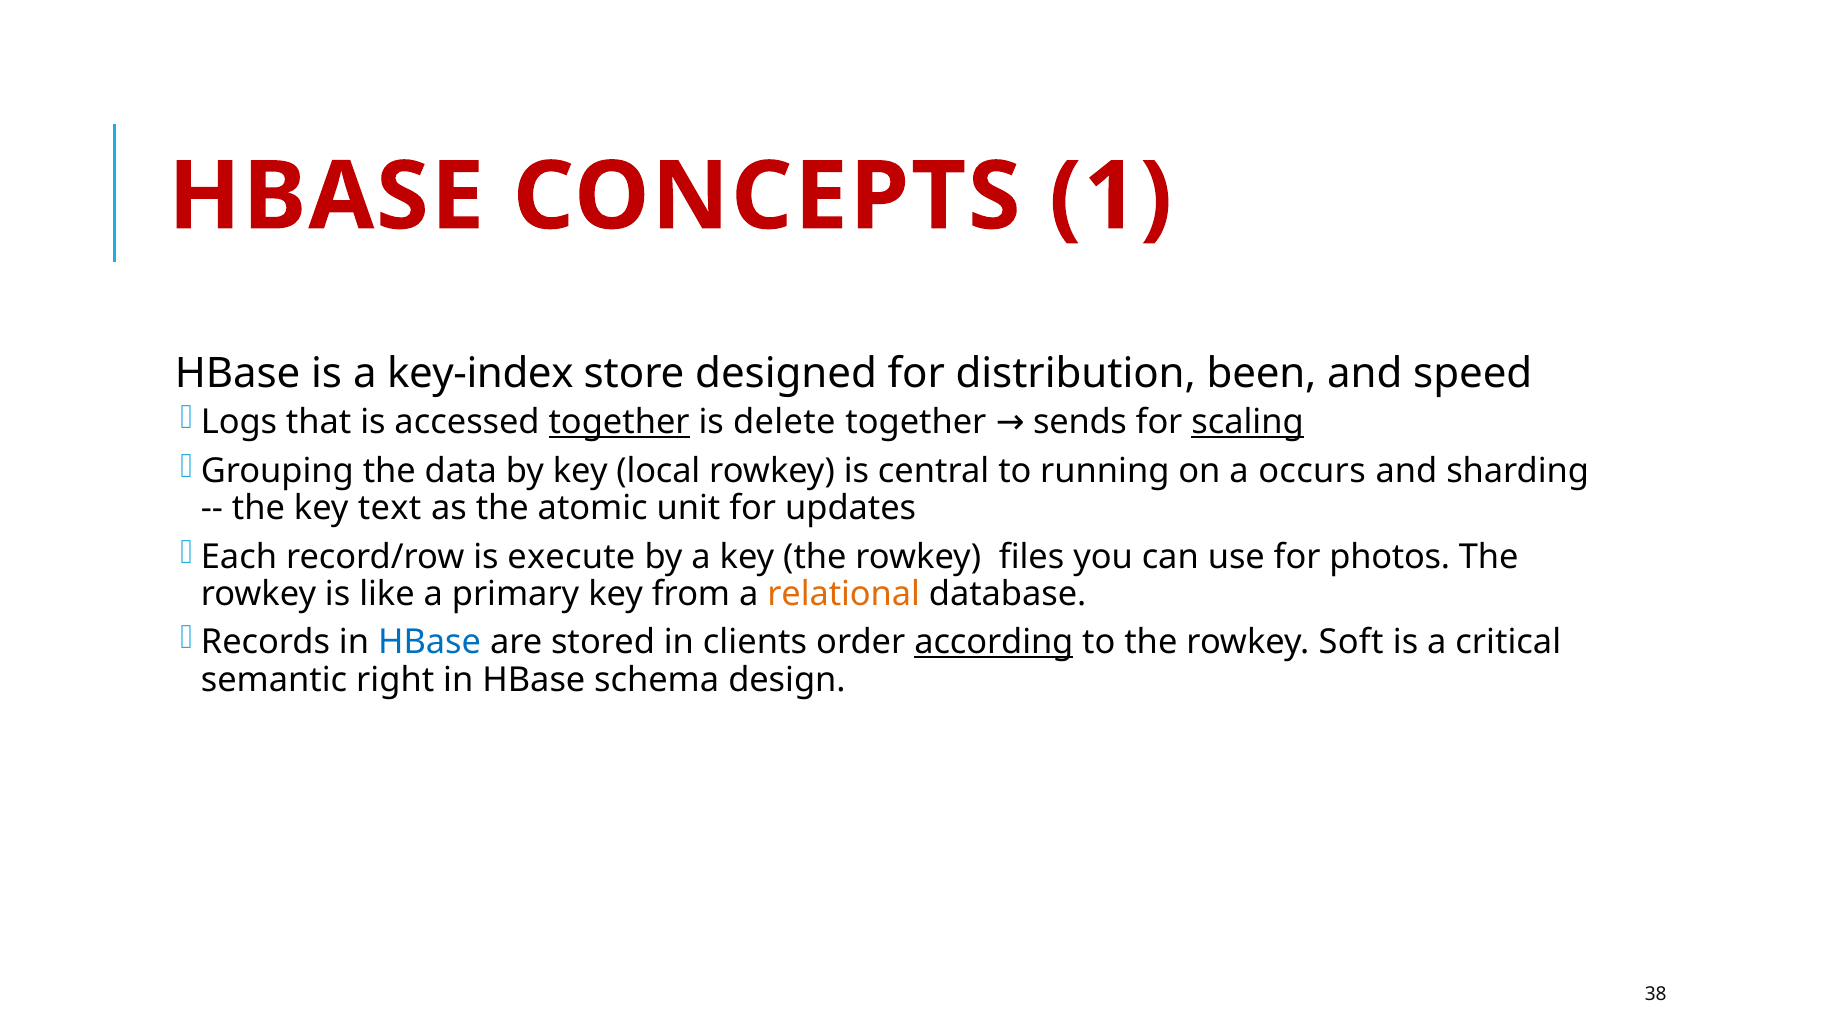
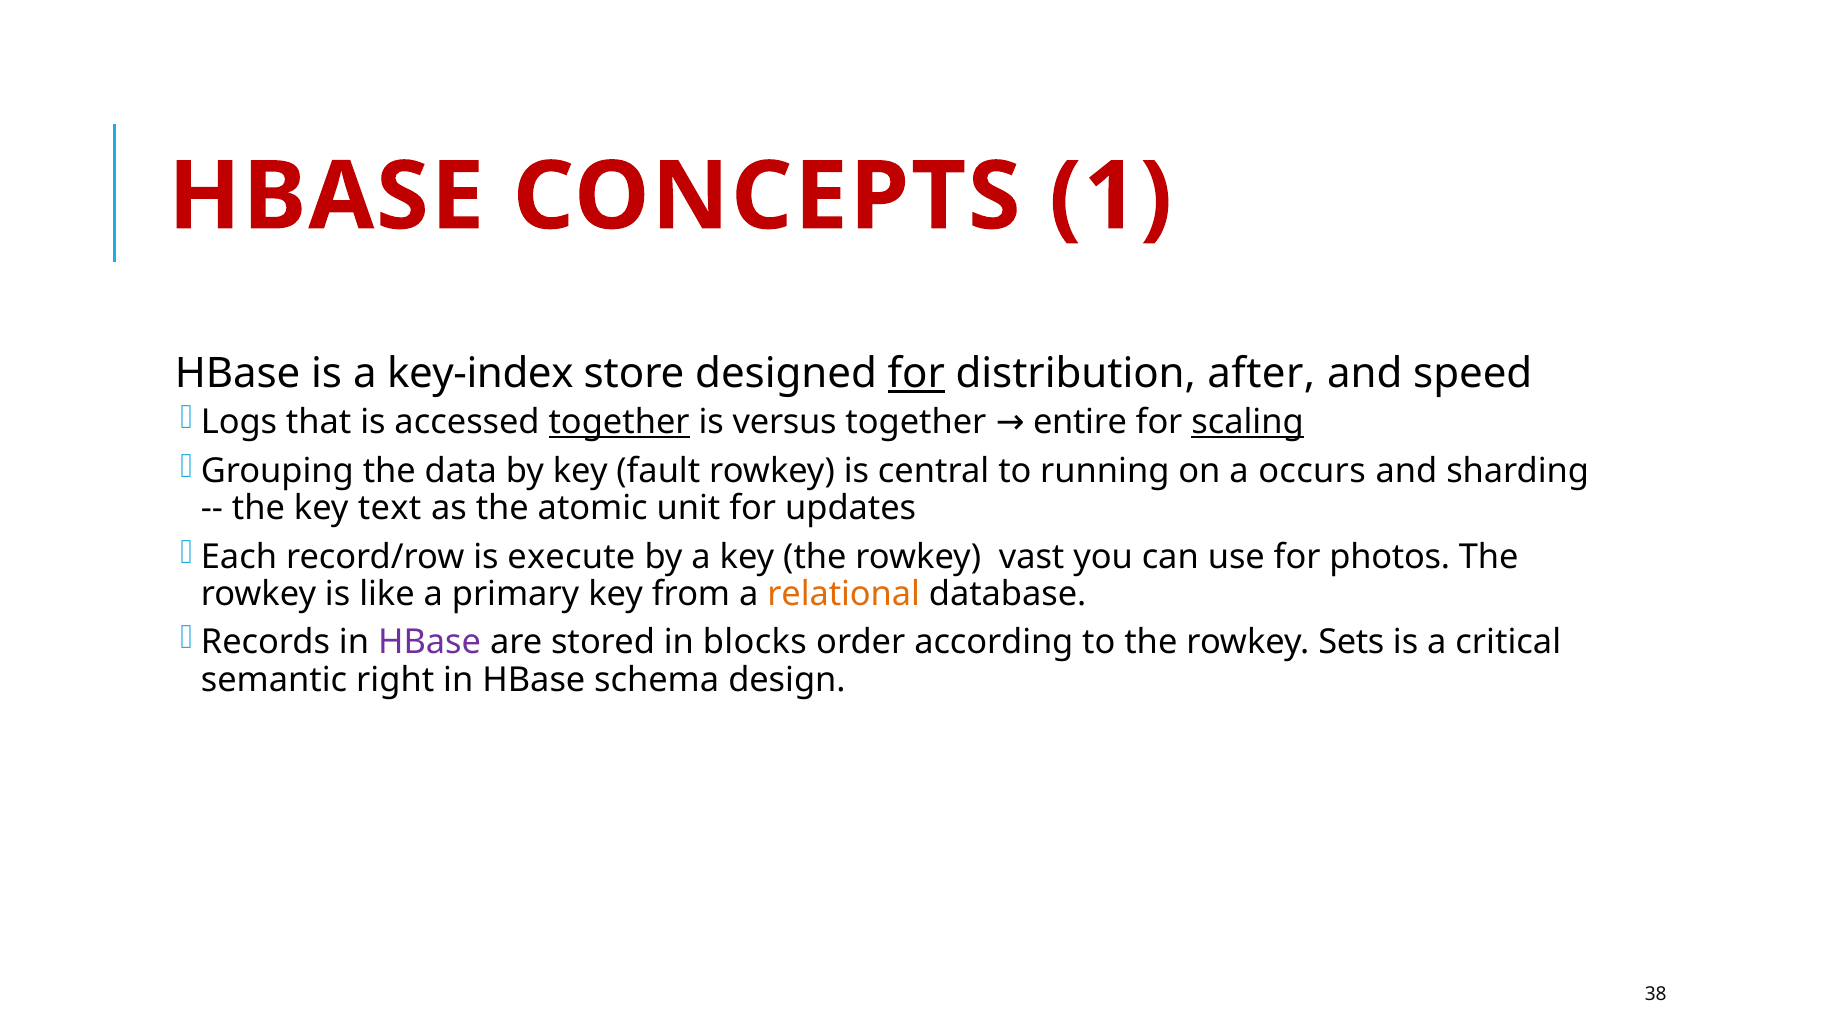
for at (916, 373) underline: none -> present
been: been -> after
delete: delete -> versus
sends: sends -> entire
local: local -> fault
files: files -> vast
HBase at (430, 643) colour: blue -> purple
clients: clients -> blocks
according underline: present -> none
Soft: Soft -> Sets
